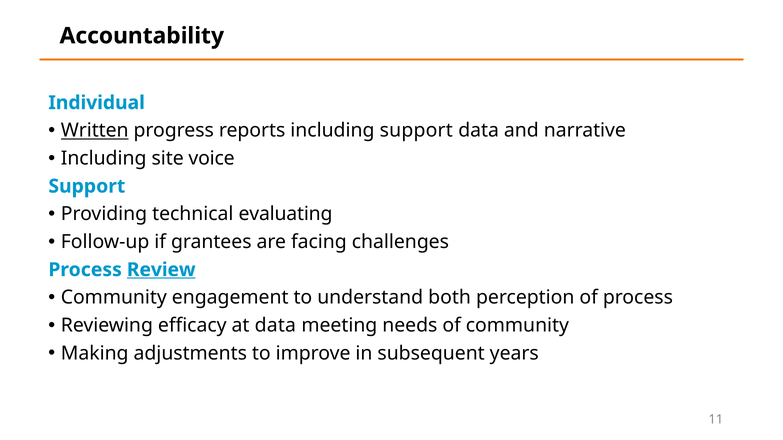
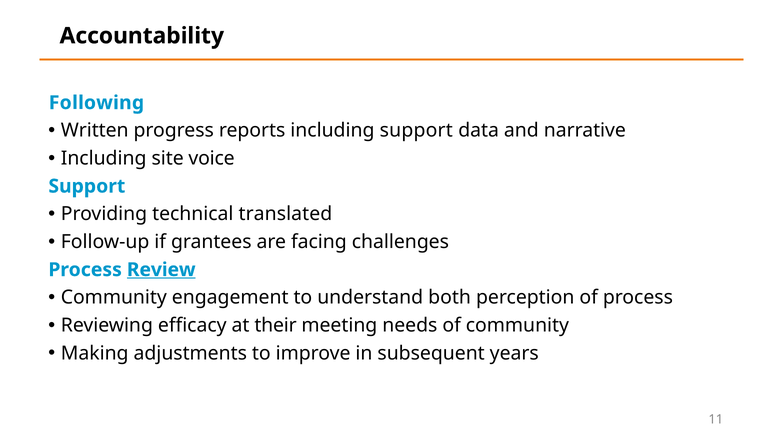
Individual: Individual -> Following
Written underline: present -> none
evaluating: evaluating -> translated
at data: data -> their
